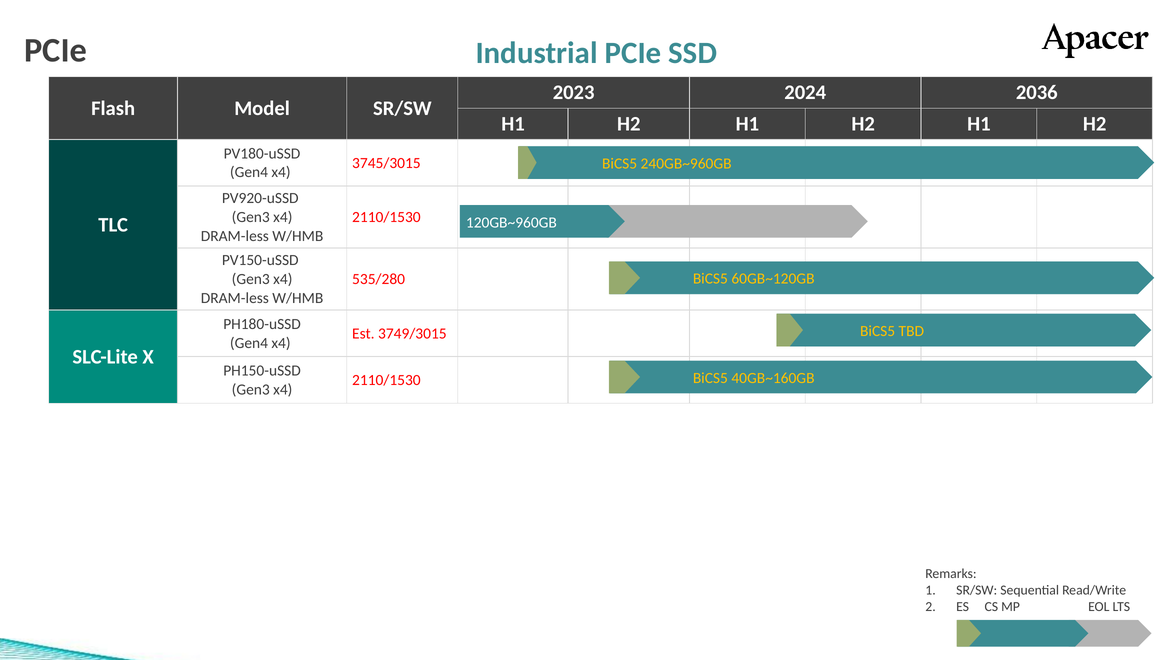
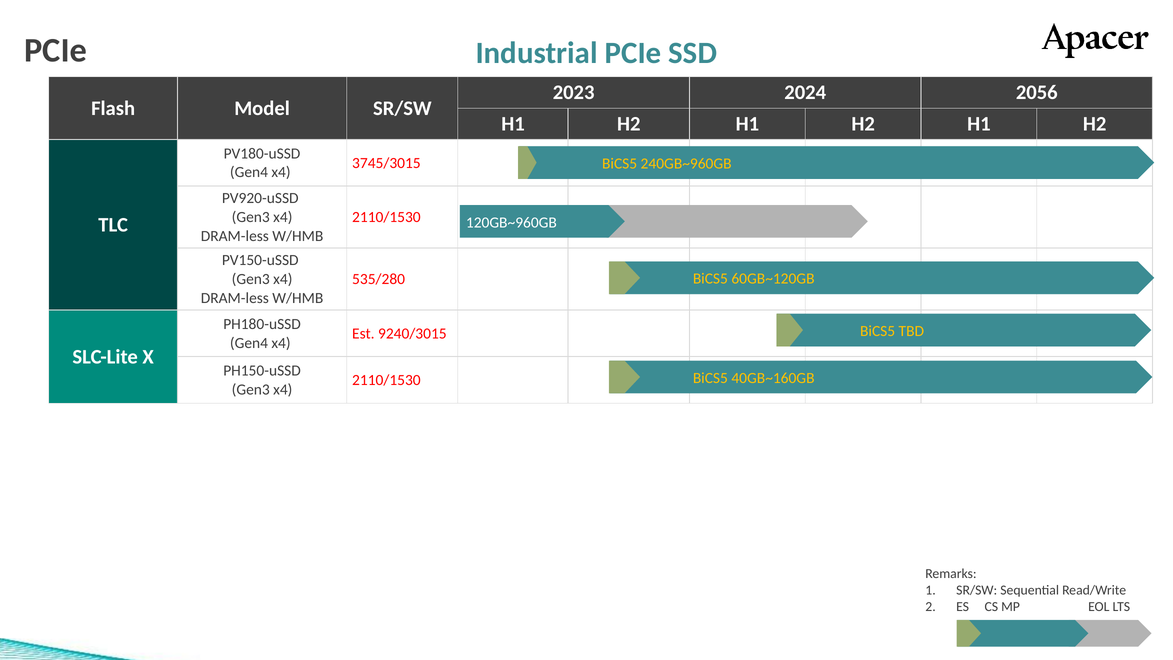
2036: 2036 -> 2056
3749/3015: 3749/3015 -> 9240/3015
